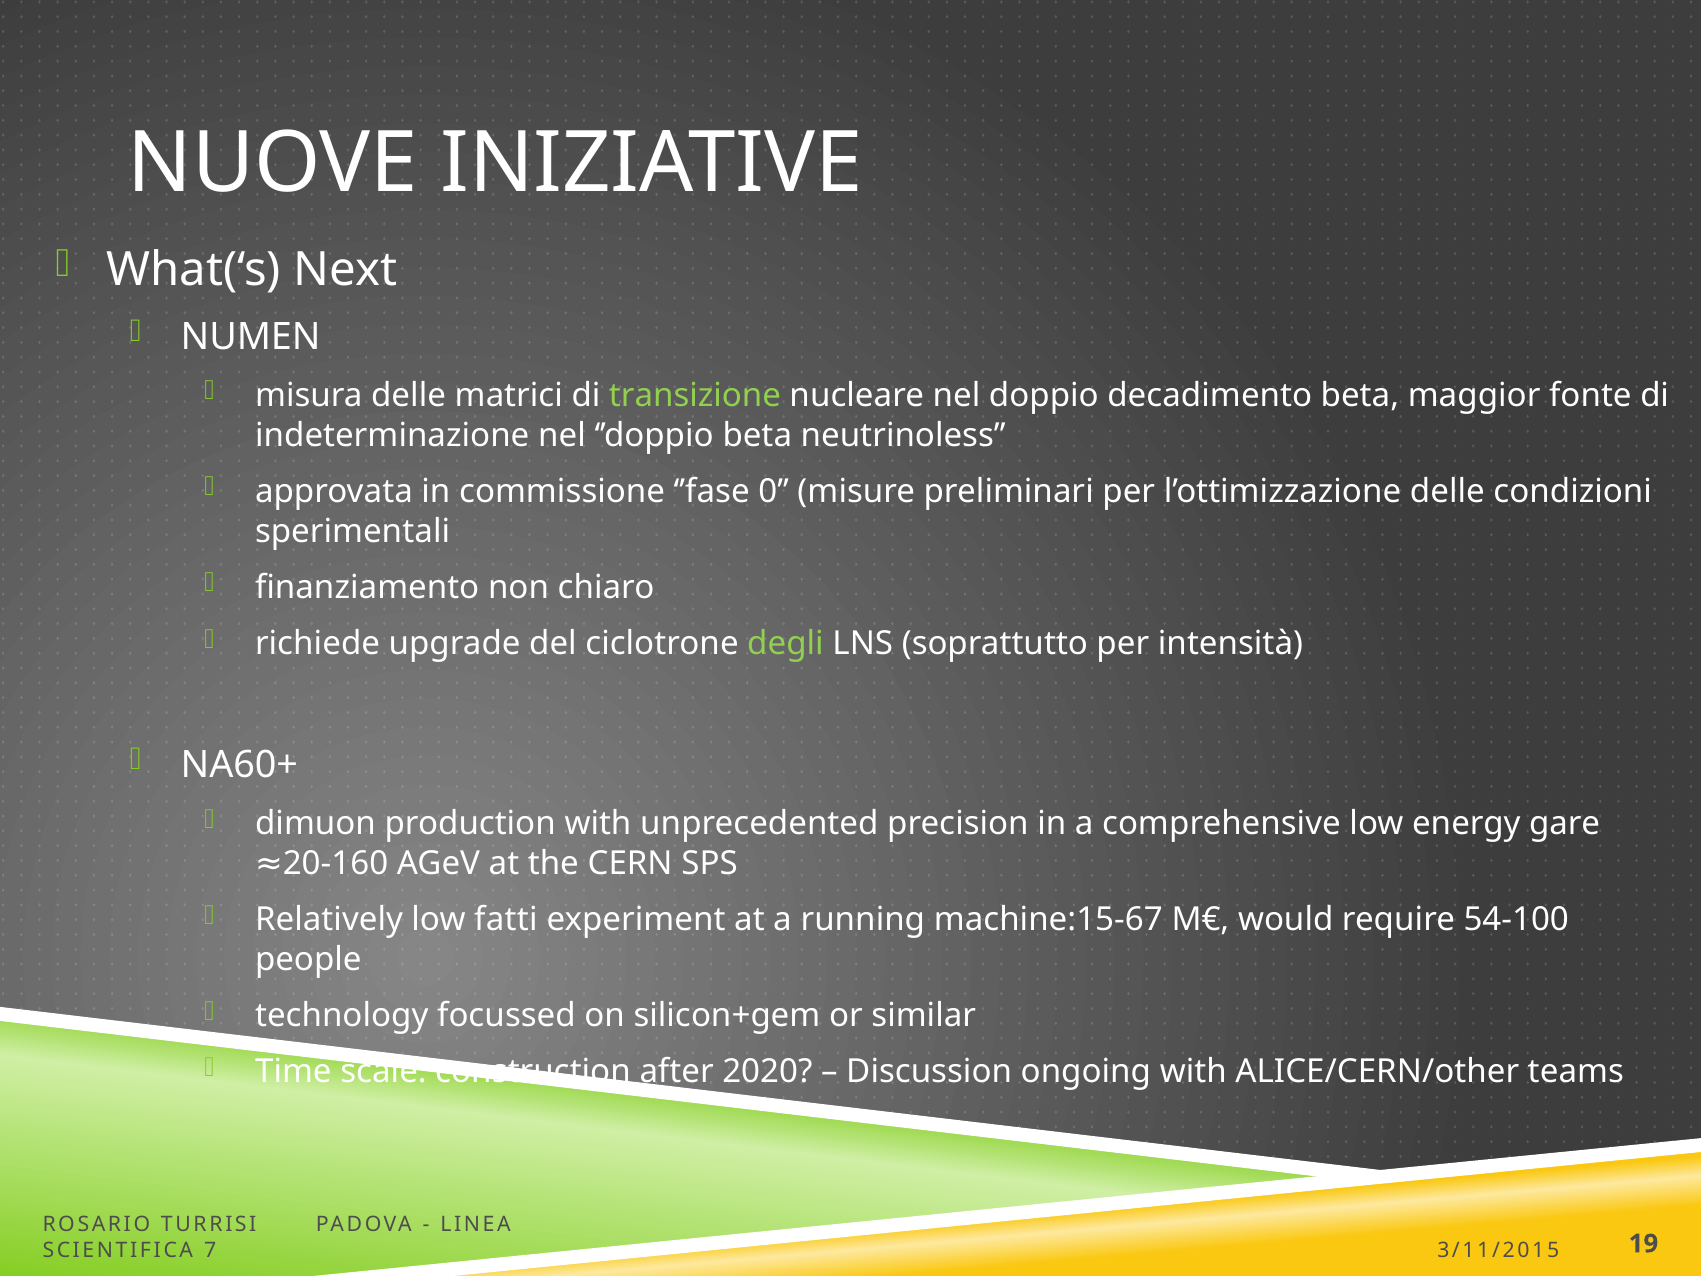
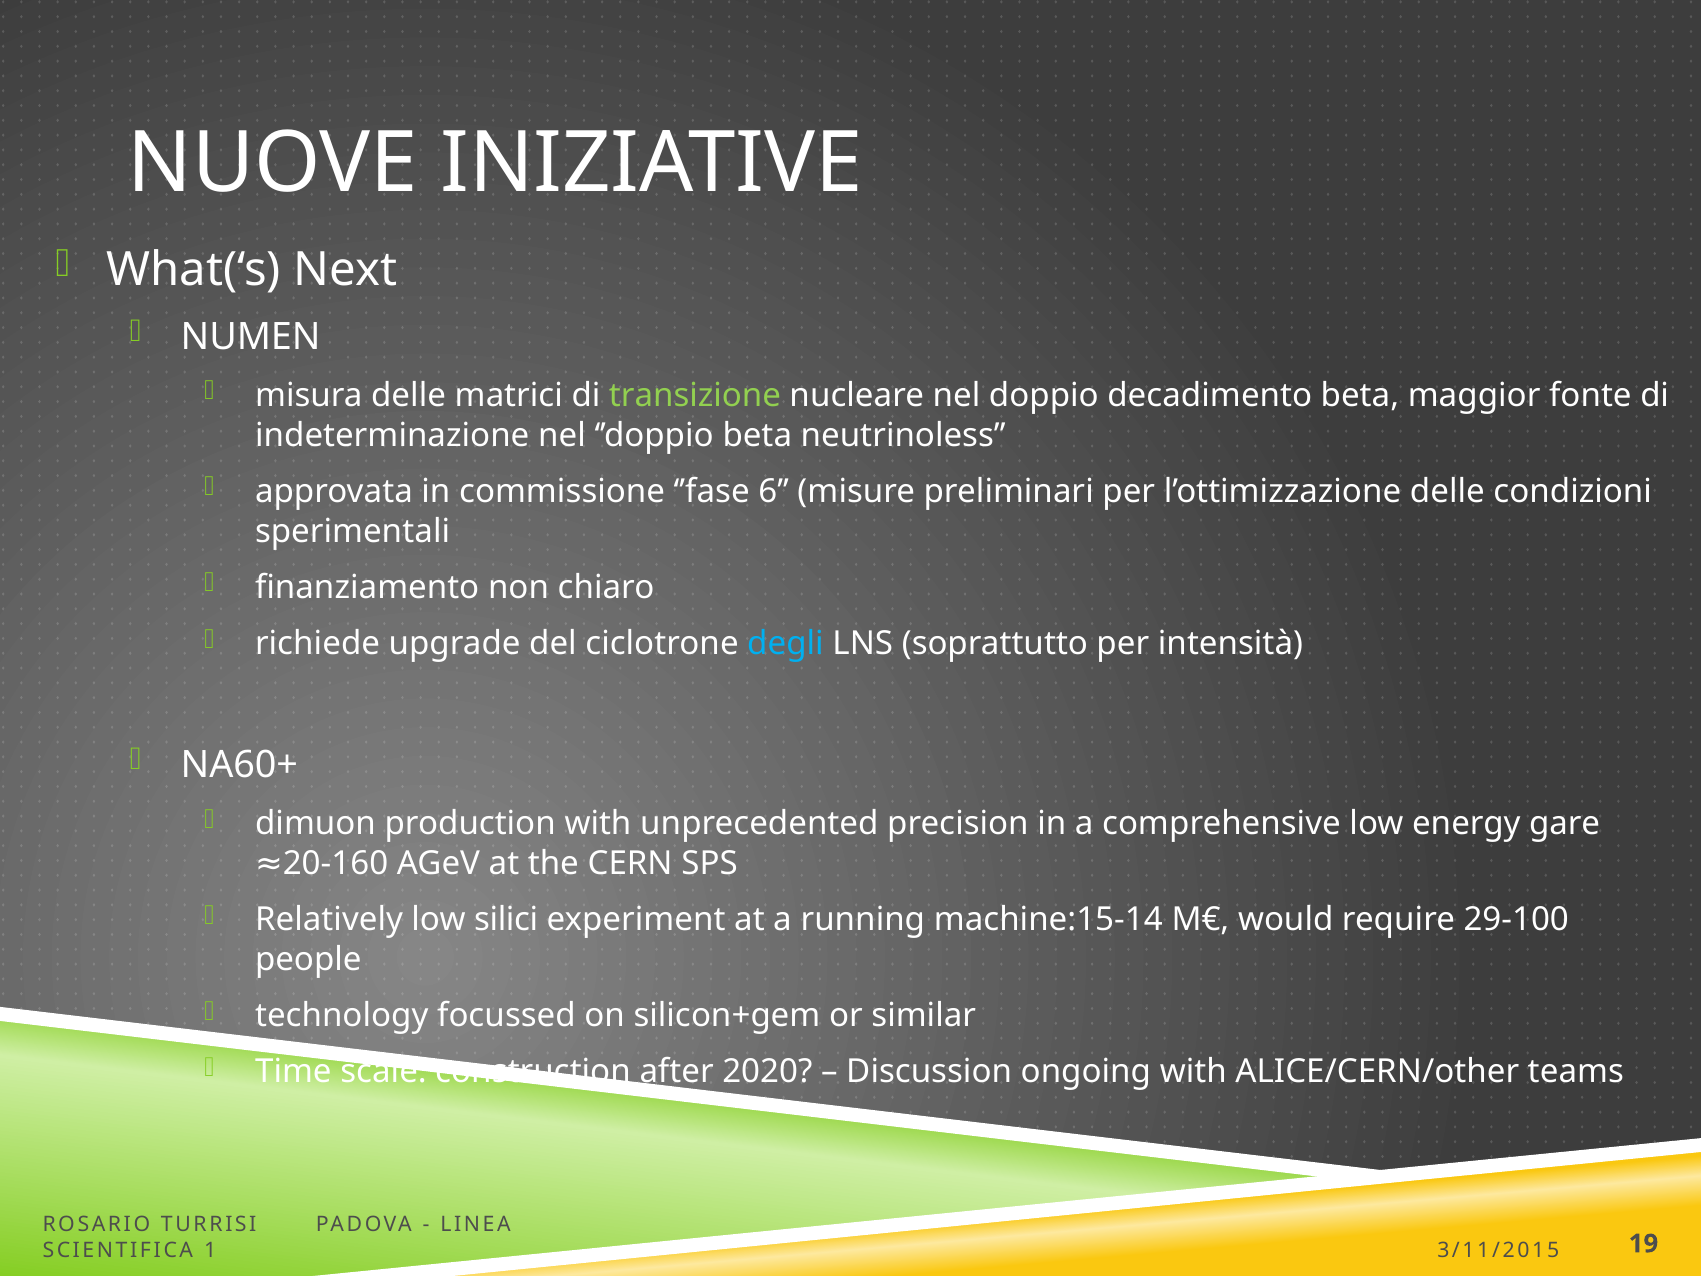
0: 0 -> 6
degli colour: light green -> light blue
fatti: fatti -> silici
machine:15-67: machine:15-67 -> machine:15-14
54-100: 54-100 -> 29-100
7: 7 -> 1
